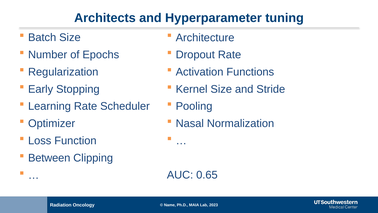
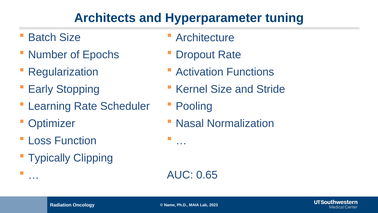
Between: Between -> Typically
